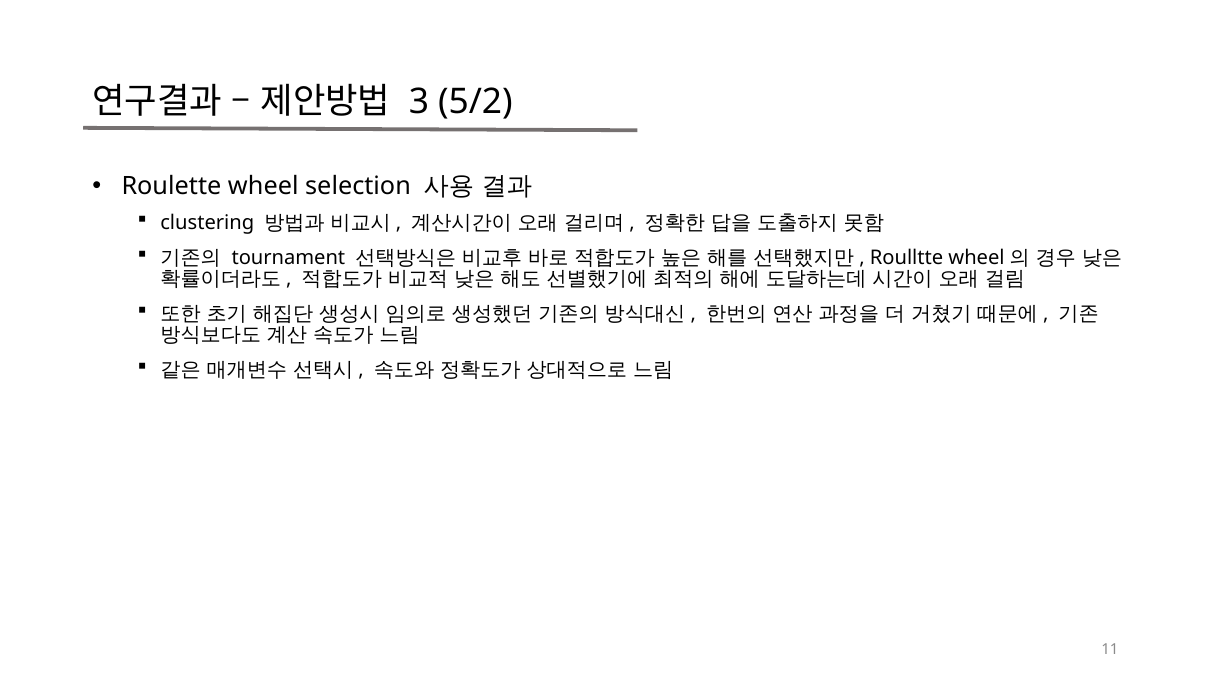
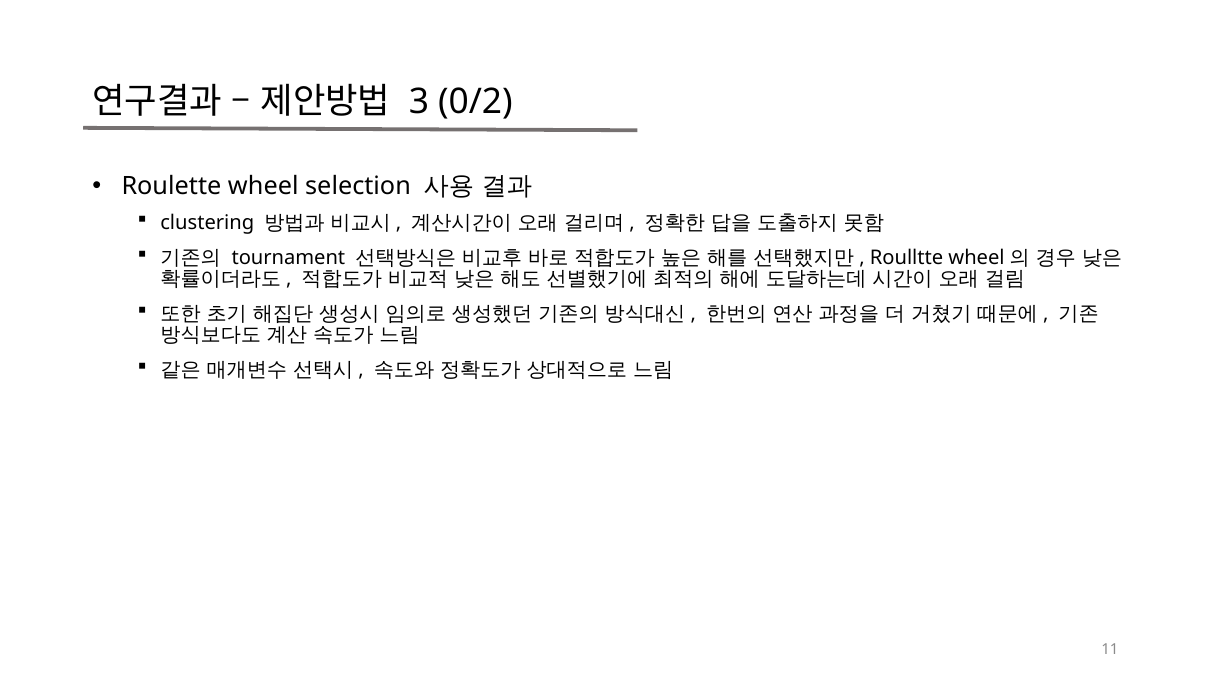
5/2: 5/2 -> 0/2
